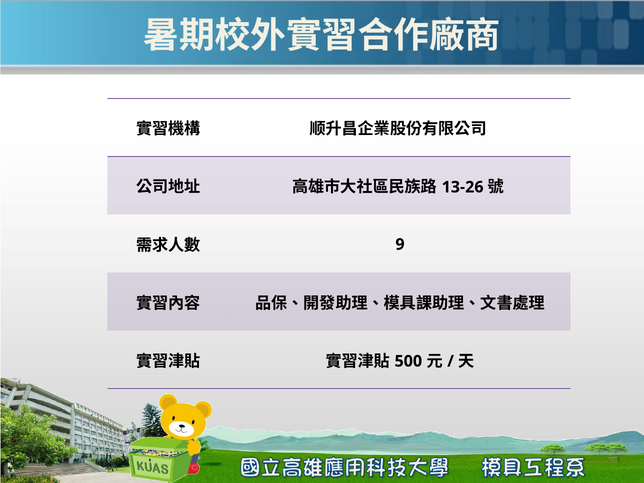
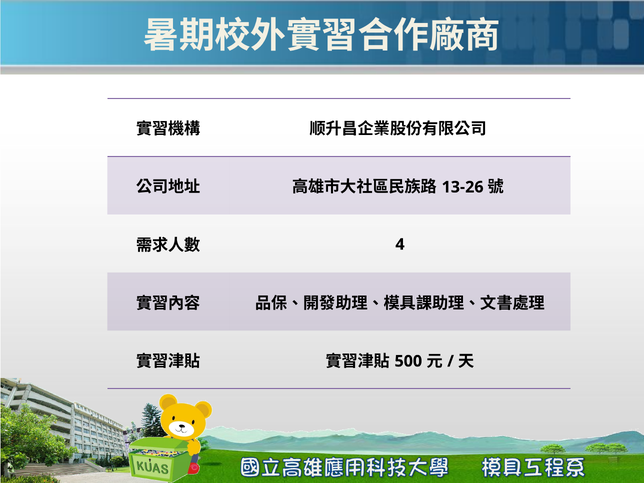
9: 9 -> 4
